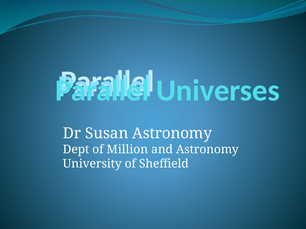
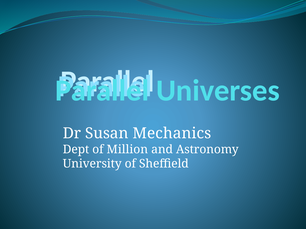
Susan Astronomy: Astronomy -> Mechanics
